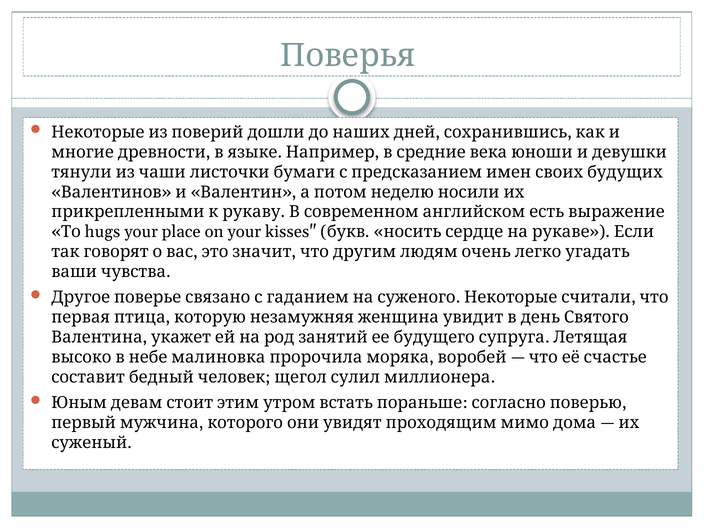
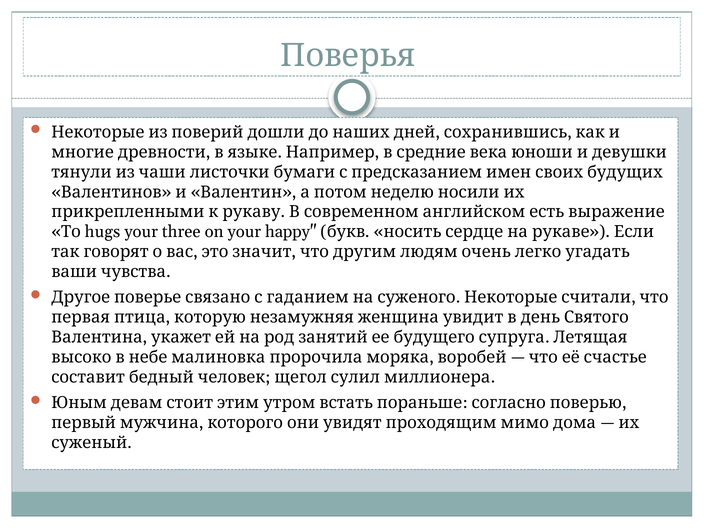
place: place -> three
kisses: kisses -> happy
